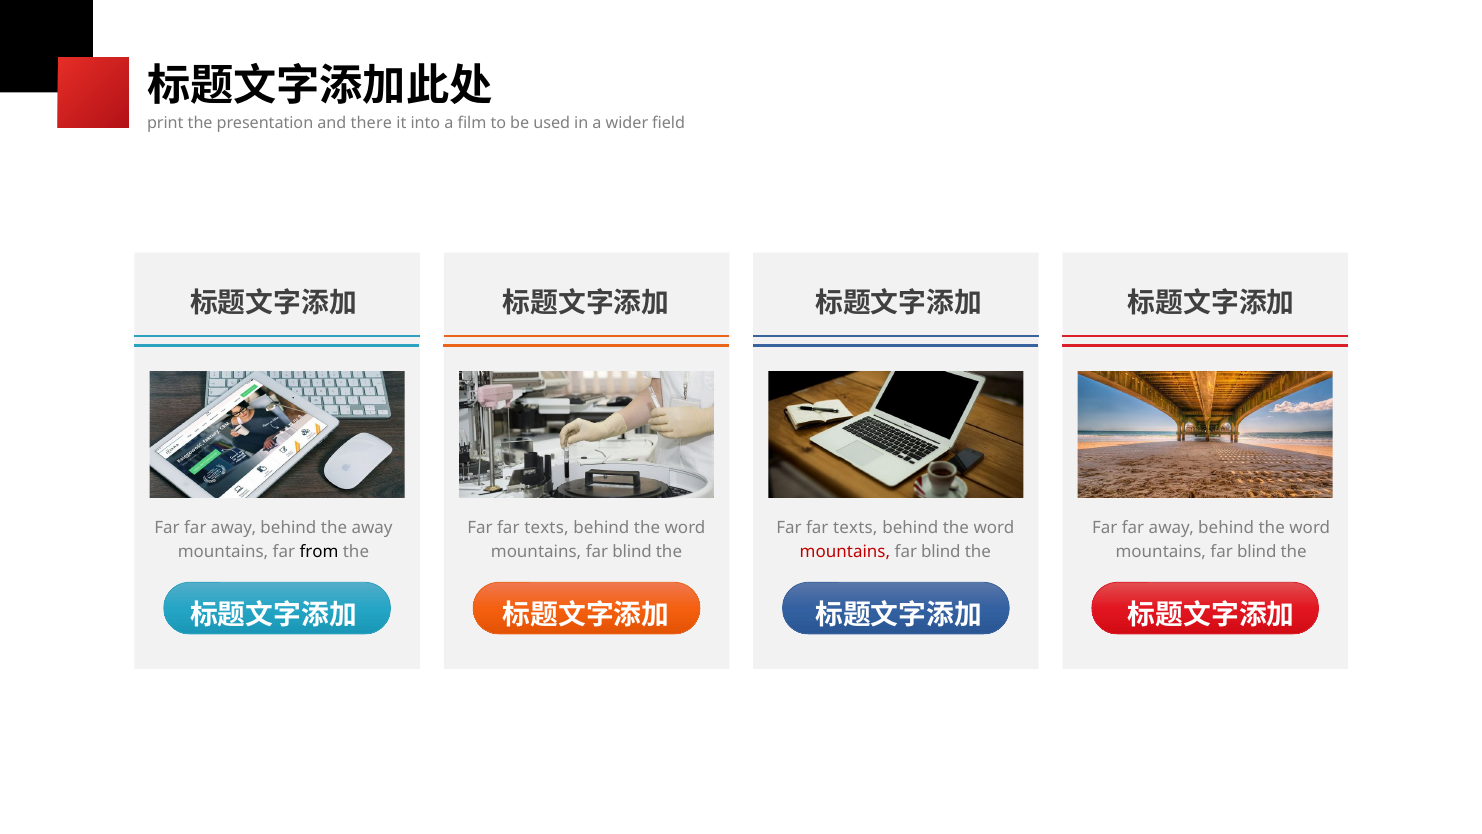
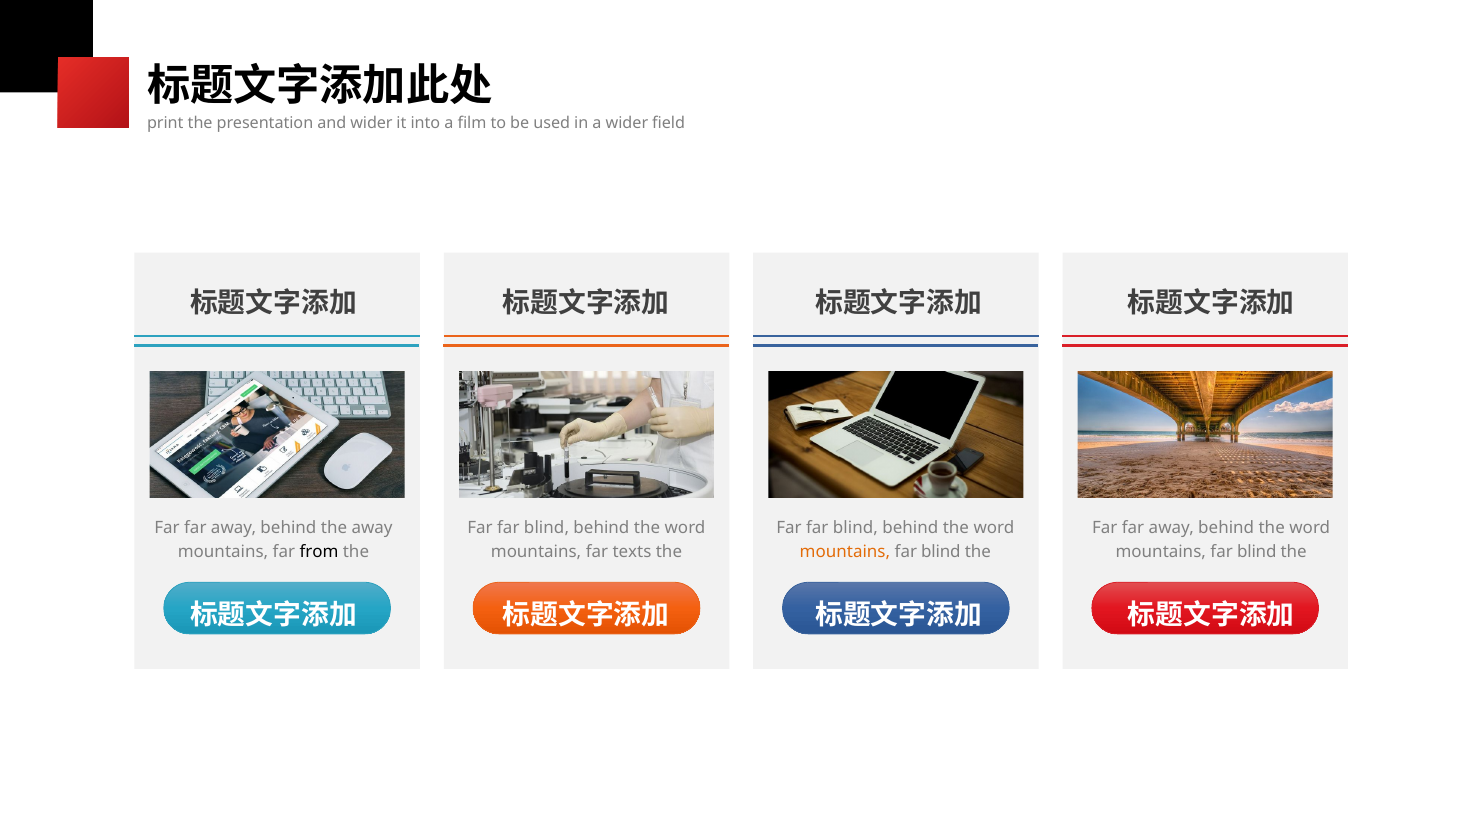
and there: there -> wider
texts at (546, 527): texts -> blind
texts at (855, 527): texts -> blind
blind at (632, 552): blind -> texts
mountains at (845, 552) colour: red -> orange
